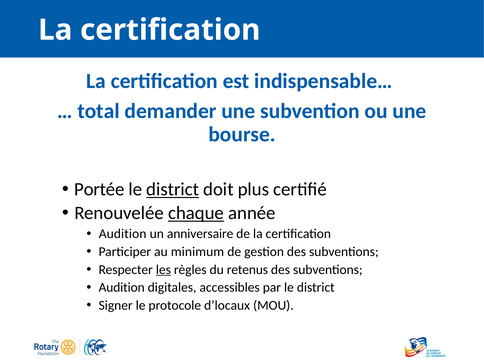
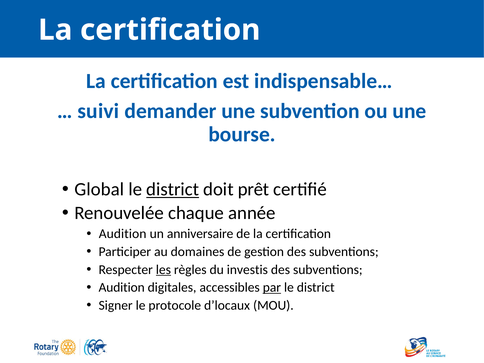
total: total -> suivi
Portée: Portée -> Global
plus: plus -> prêt
chaque underline: present -> none
minimum: minimum -> domaines
retenus: retenus -> investis
par underline: none -> present
